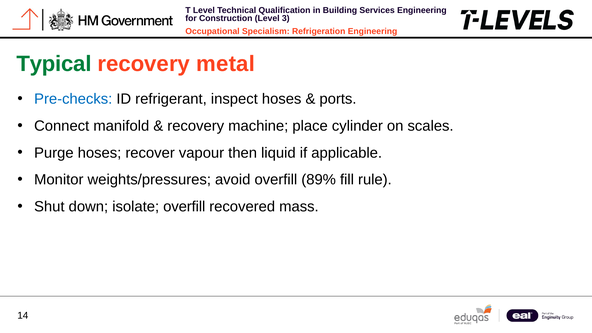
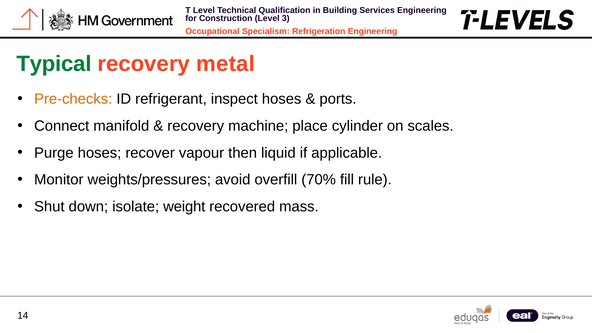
Pre‑checks colour: blue -> orange
89%: 89% -> 70%
isolate overfill: overfill -> weight
